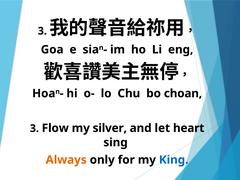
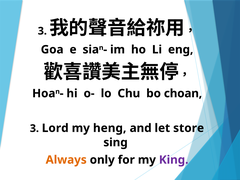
Flow: Flow -> Lord
silver: silver -> heng
heart: heart -> store
King colour: blue -> purple
